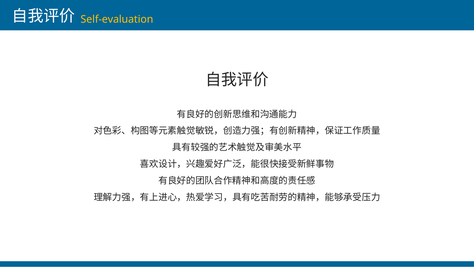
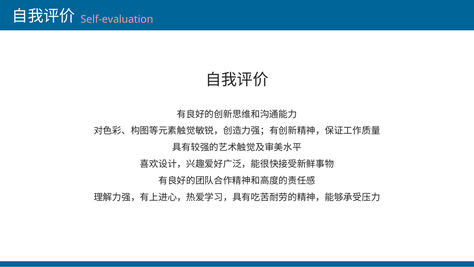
Self-evaluation colour: yellow -> pink
